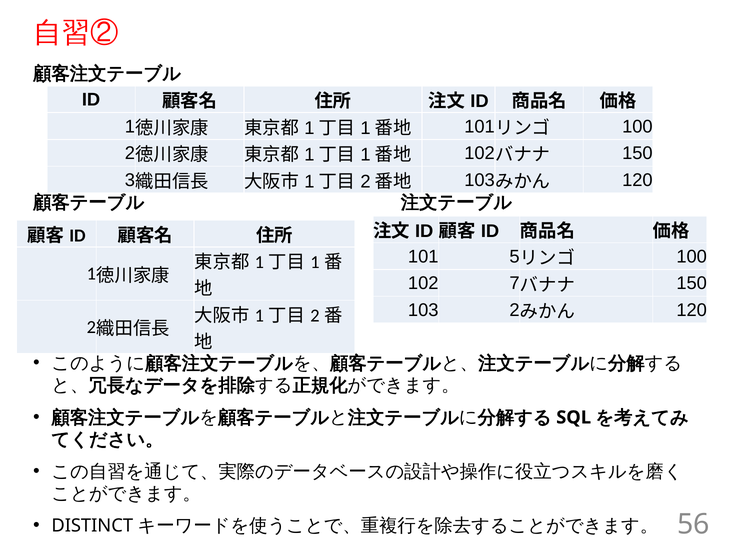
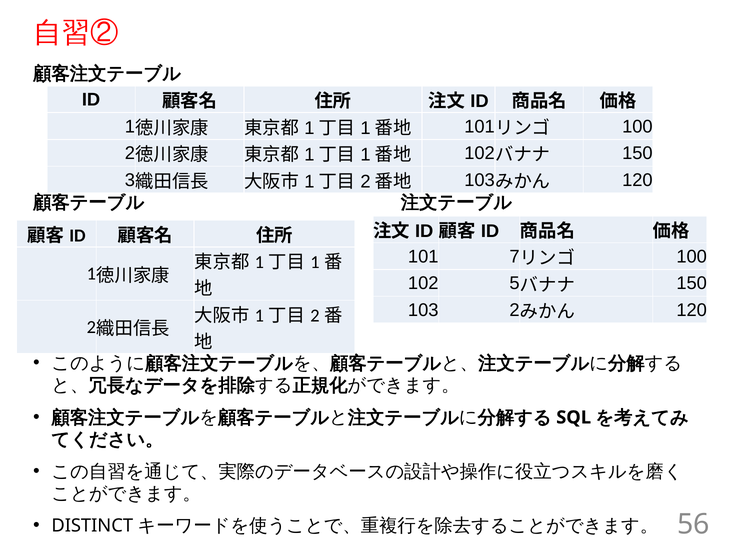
5: 5 -> 7
7: 7 -> 5
